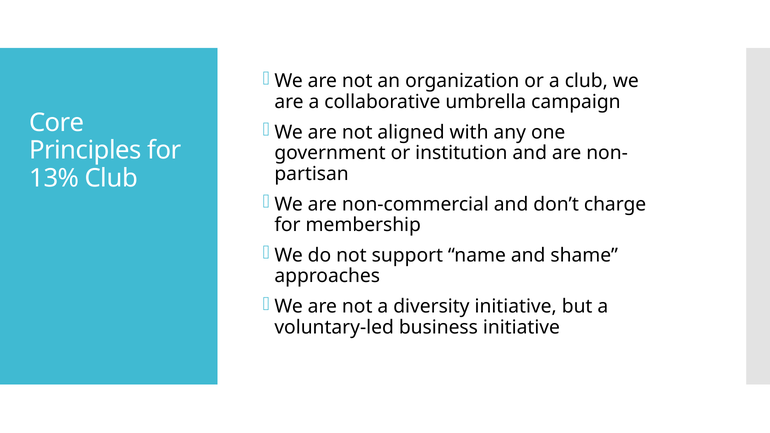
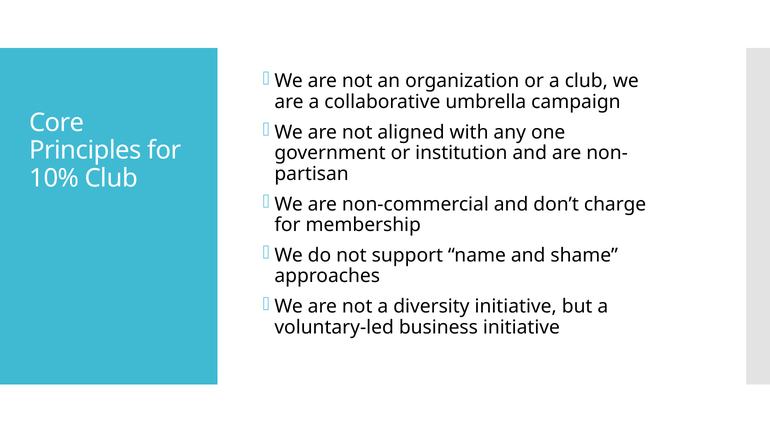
13%: 13% -> 10%
